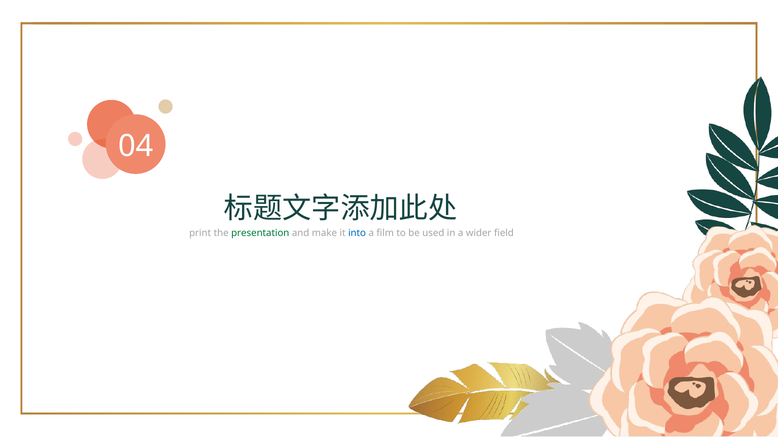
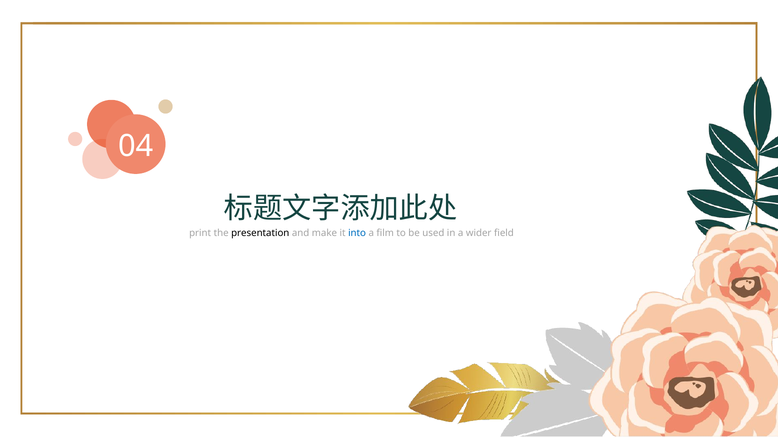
presentation colour: green -> black
